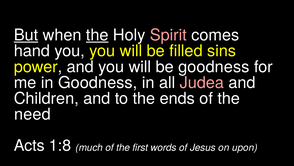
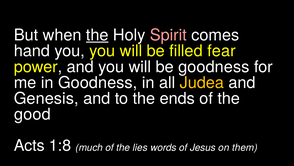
But underline: present -> none
sins: sins -> fear
Judea colour: pink -> yellow
Children: Children -> Genesis
need: need -> good
first: first -> lies
upon: upon -> them
